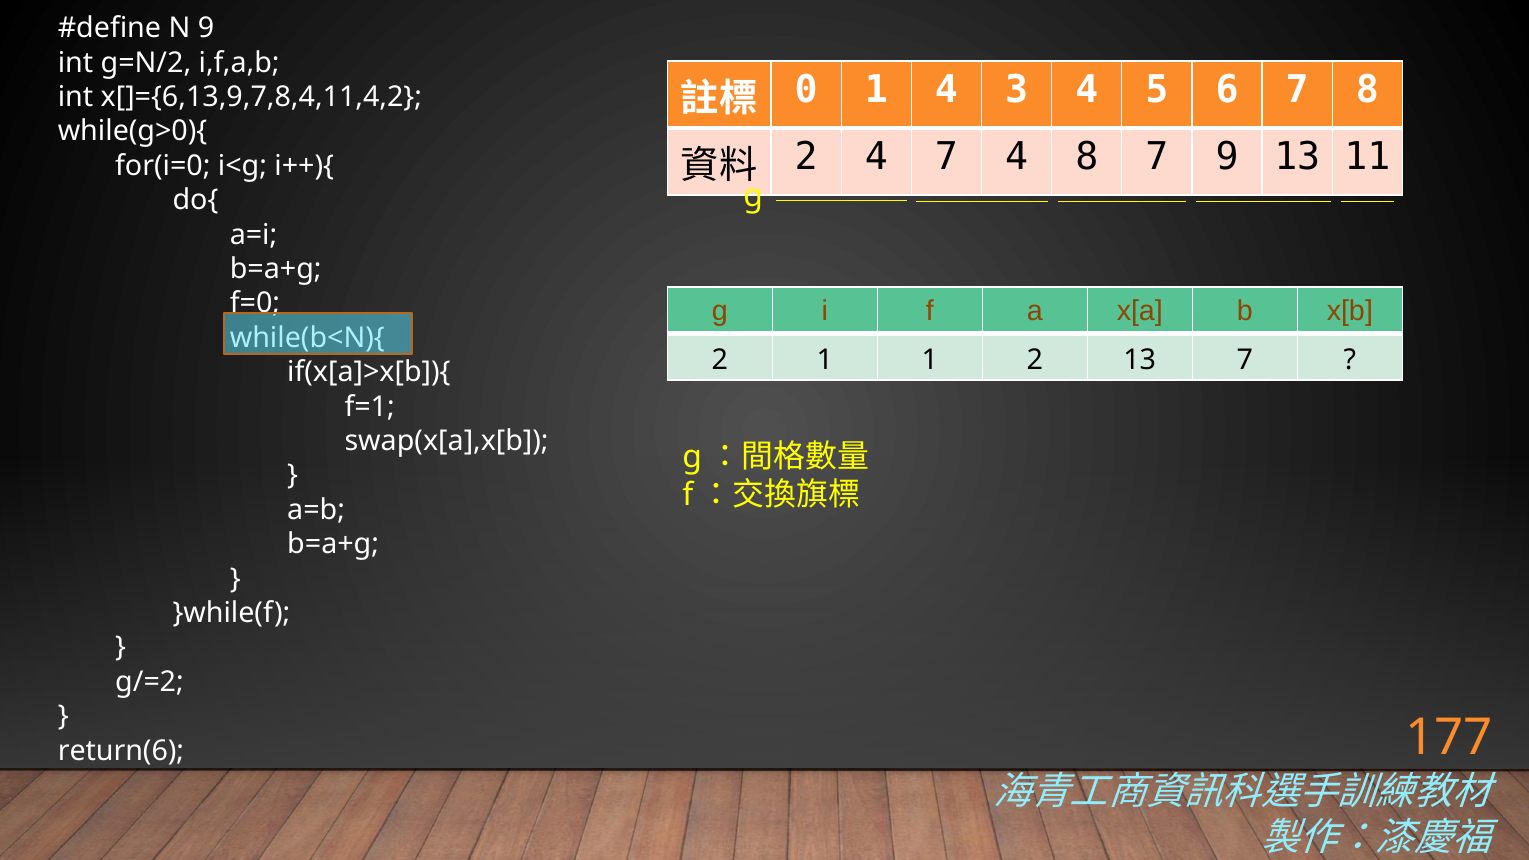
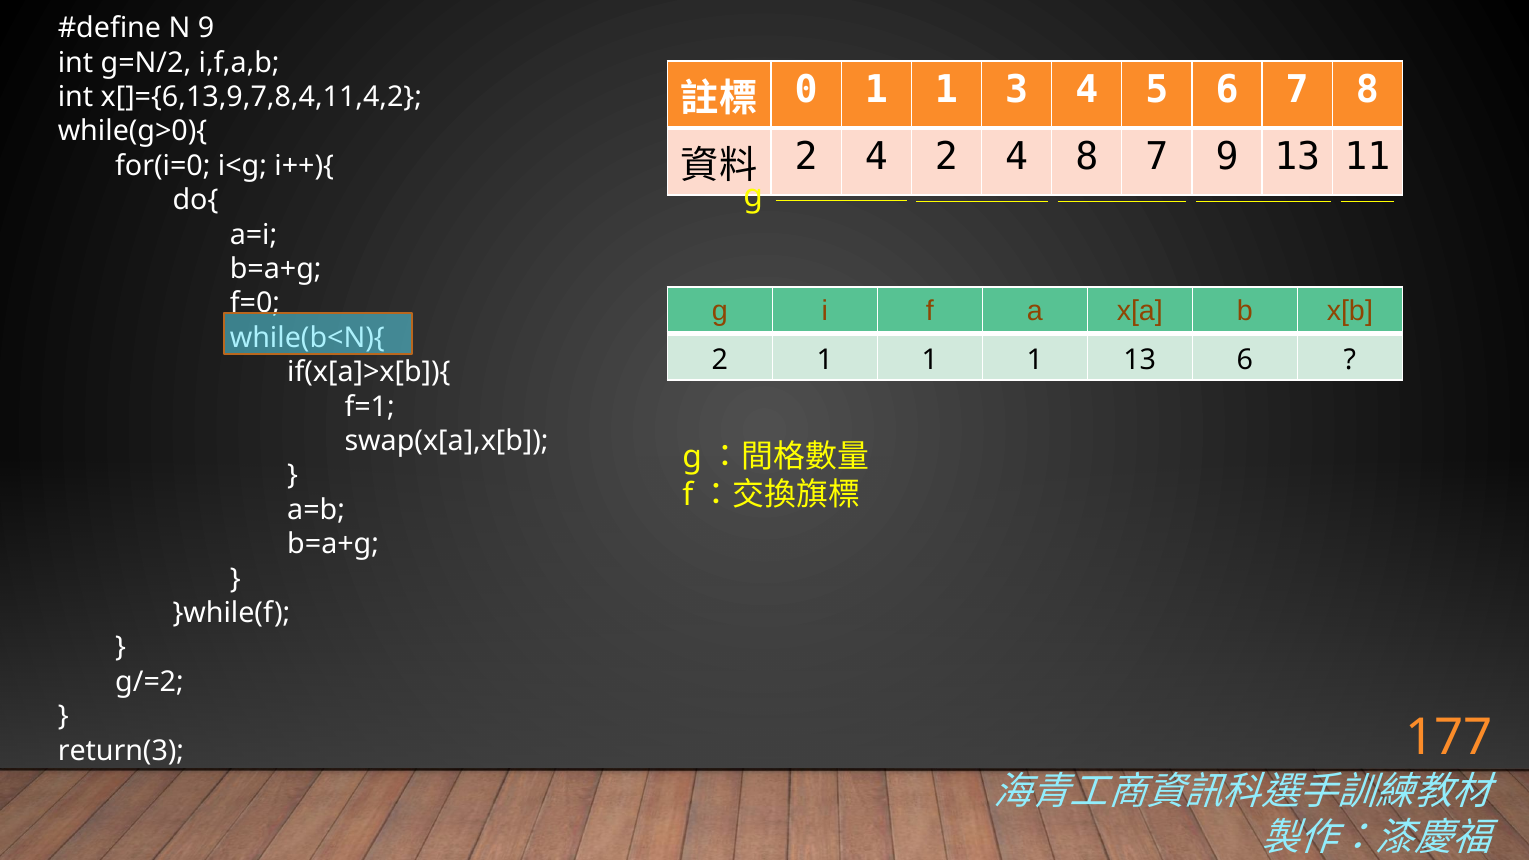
0 1 4: 4 -> 1
4 7: 7 -> 2
1 1 2: 2 -> 1
13 7: 7 -> 6
return(6: return(6 -> return(3
